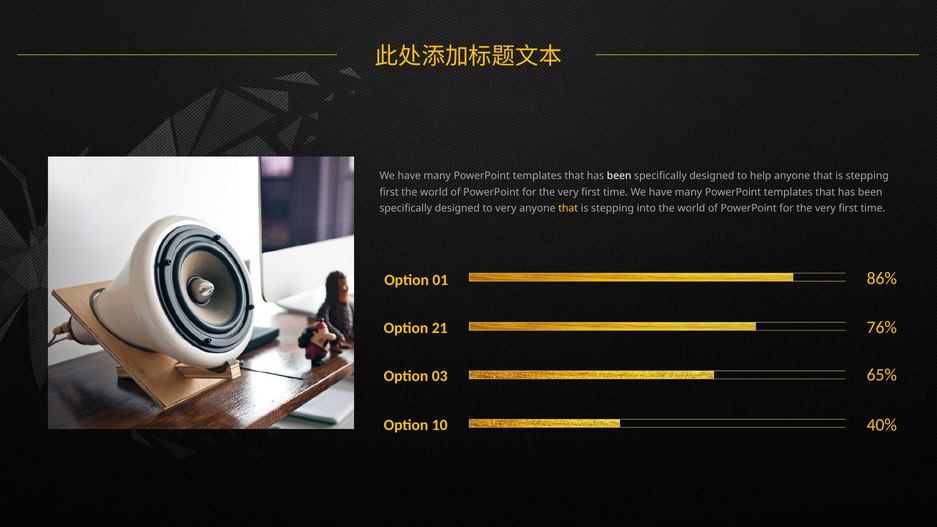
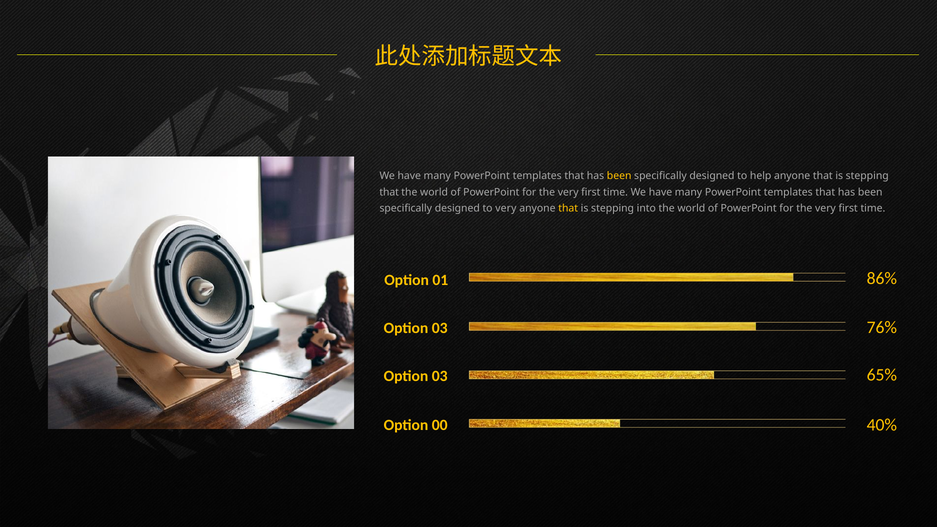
been at (619, 176) colour: white -> yellow
first at (389, 192): first -> that
21 at (440, 328): 21 -> 03
10: 10 -> 00
